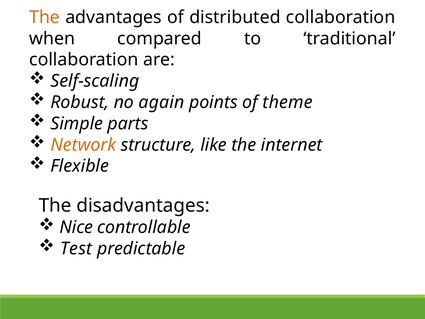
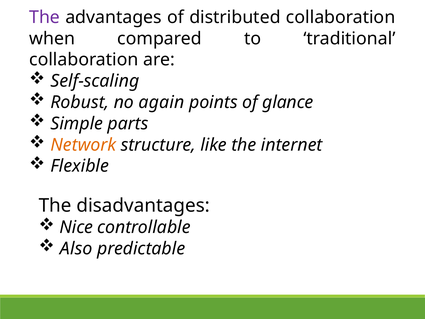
The at (45, 17) colour: orange -> purple
theme: theme -> glance
Test: Test -> Also
